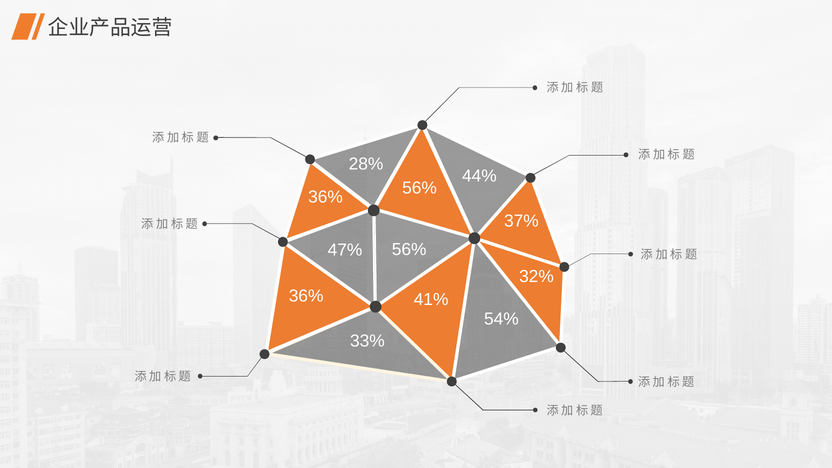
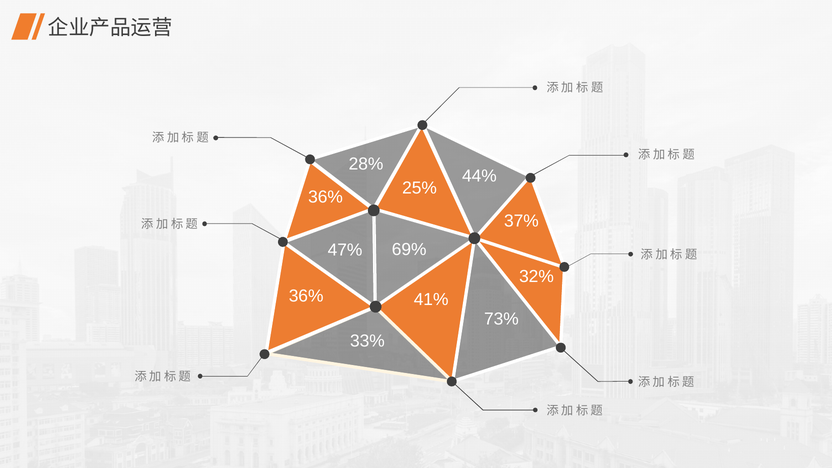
56% at (420, 188): 56% -> 25%
56% at (409, 250): 56% -> 69%
54%: 54% -> 73%
